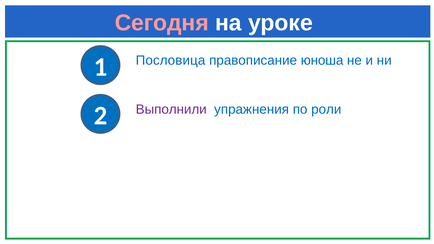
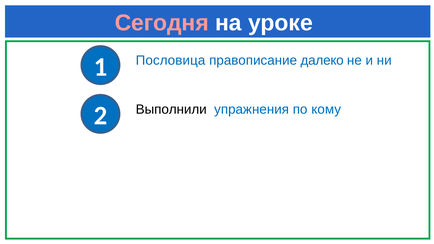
юноша: юноша -> далеко
Выполнили colour: purple -> black
роли: роли -> кому
